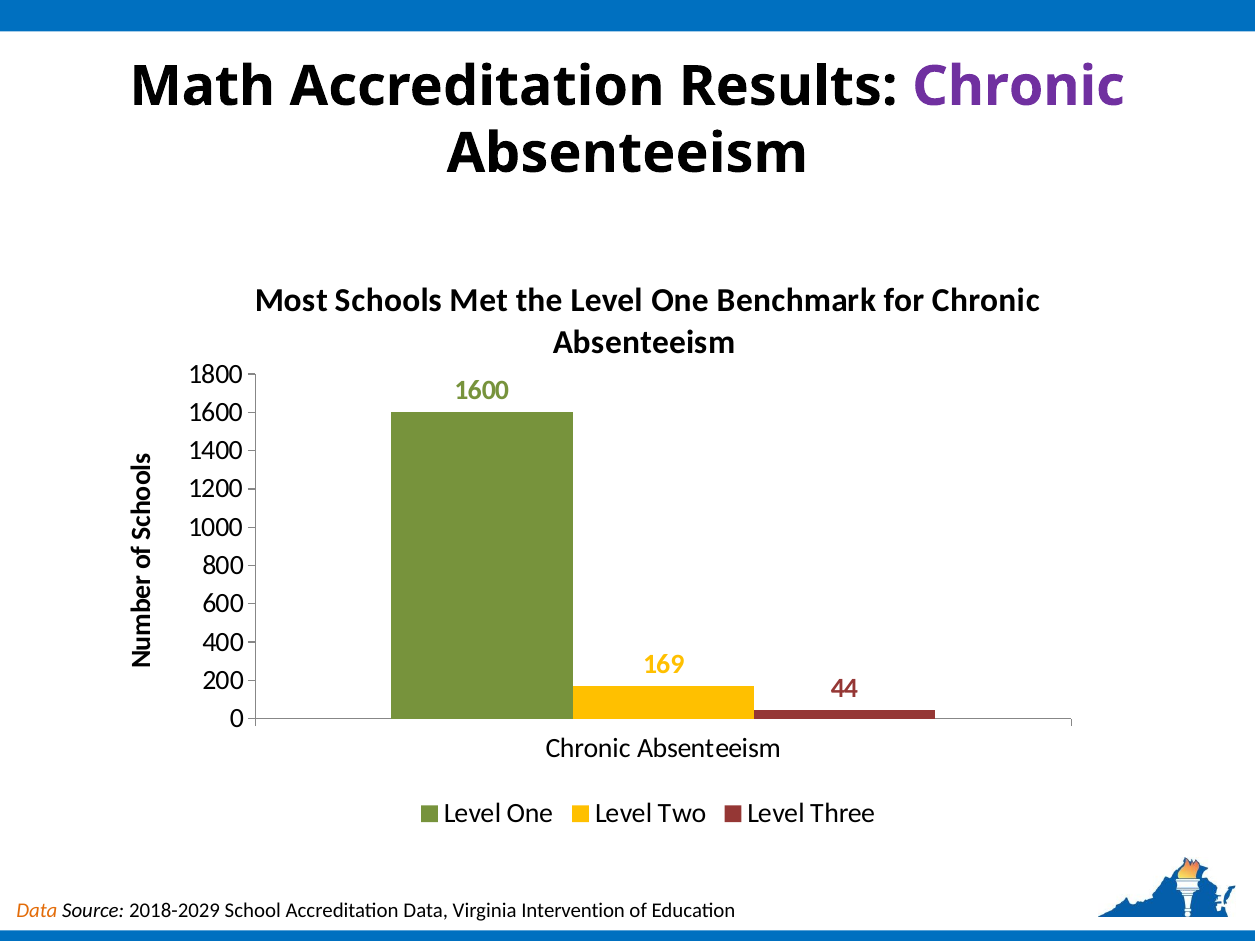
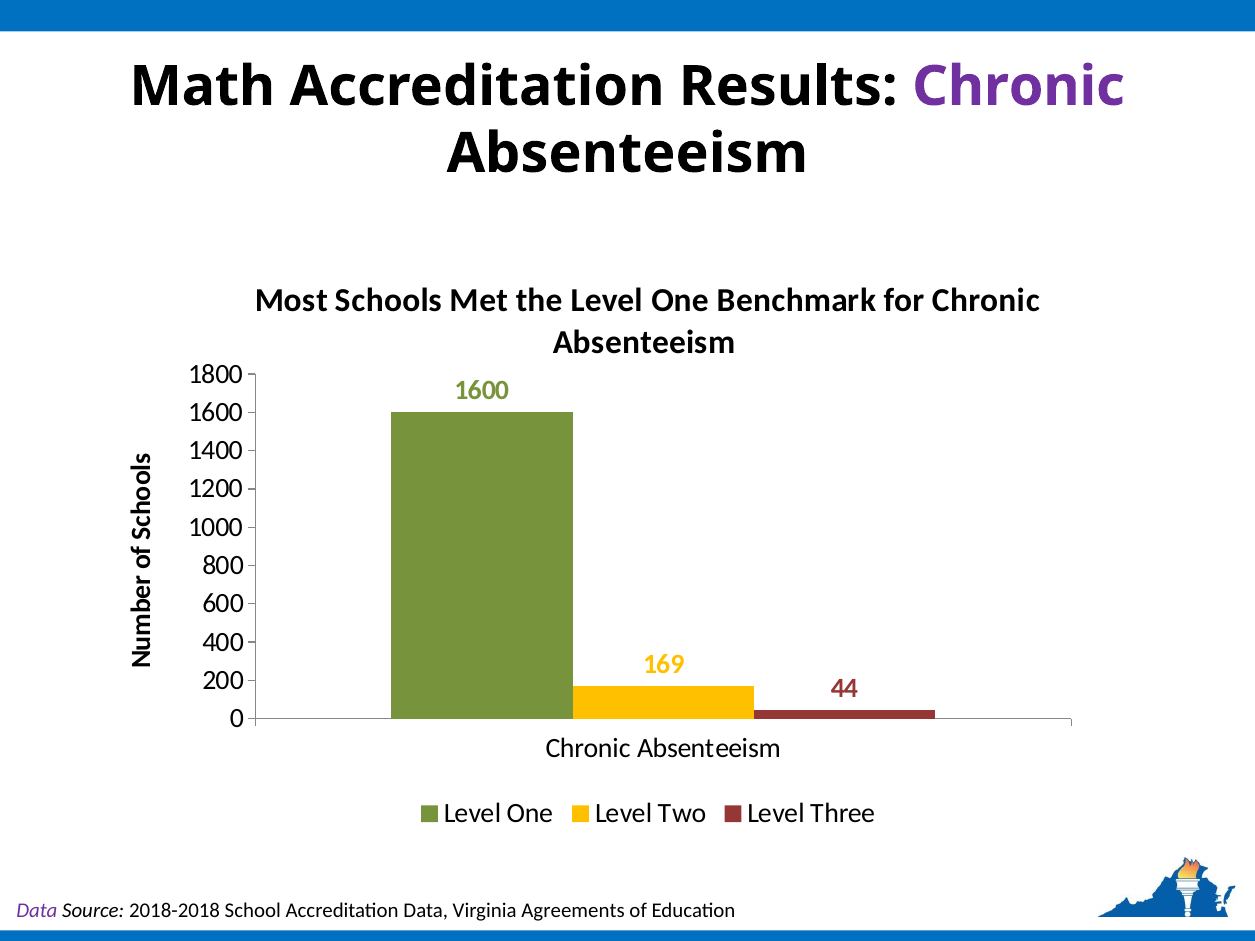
Data at (37, 911) colour: orange -> purple
2018-2029: 2018-2029 -> 2018-2018
Intervention: Intervention -> Agreements
